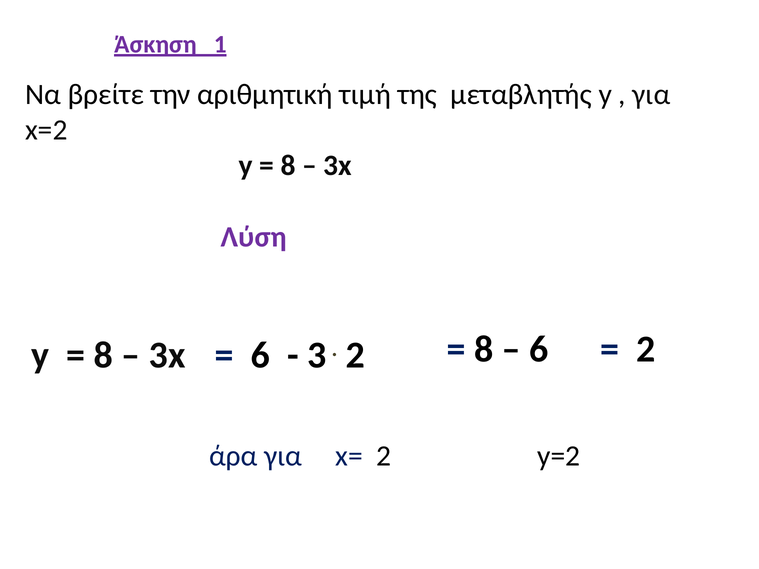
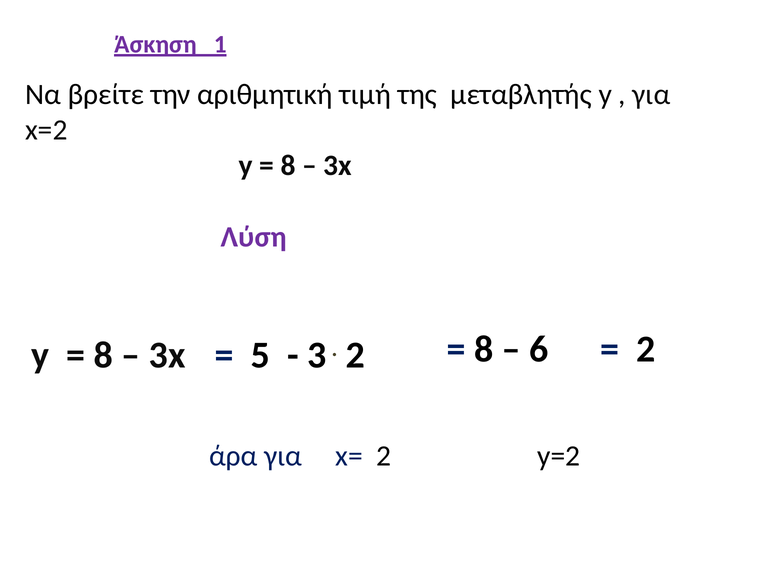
6 at (260, 355): 6 -> 5
